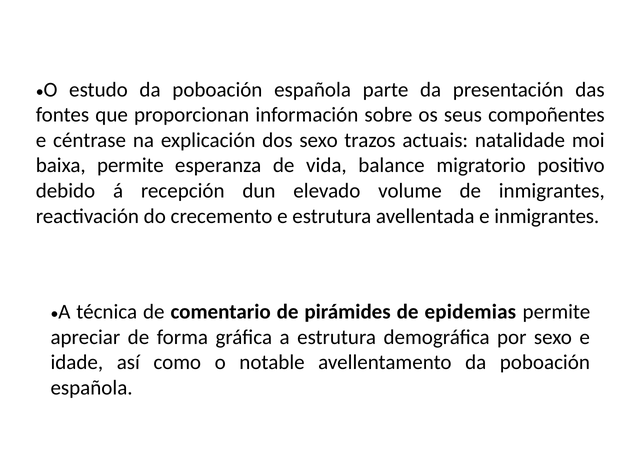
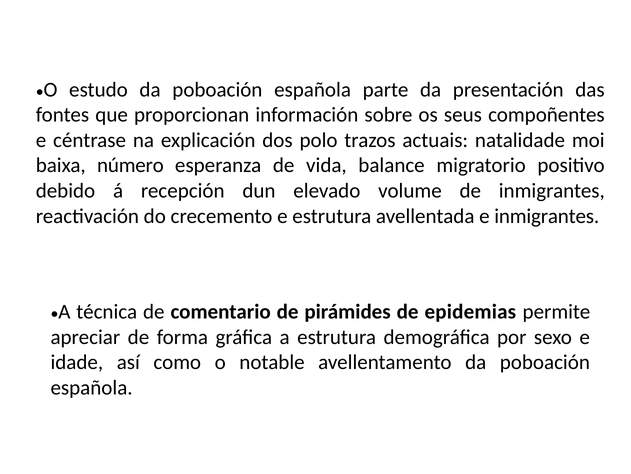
dos sexo: sexo -> polo
baixa permite: permite -> número
